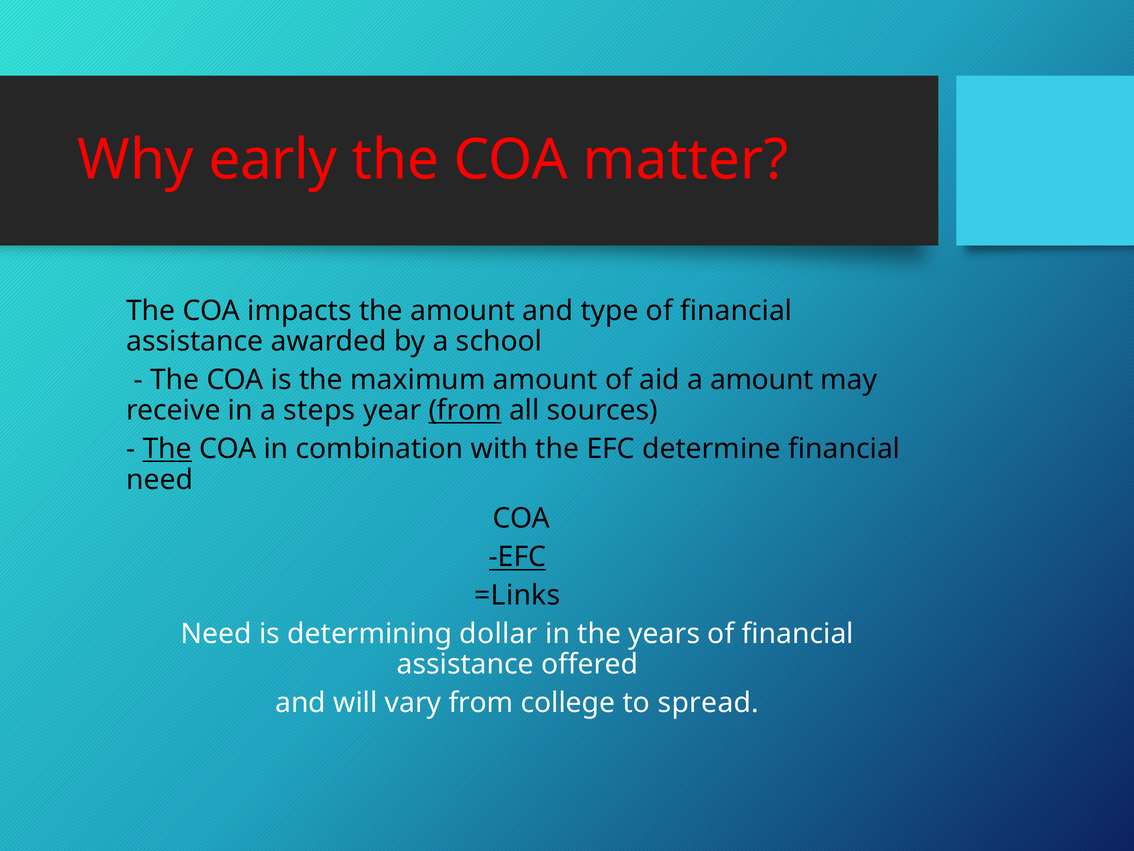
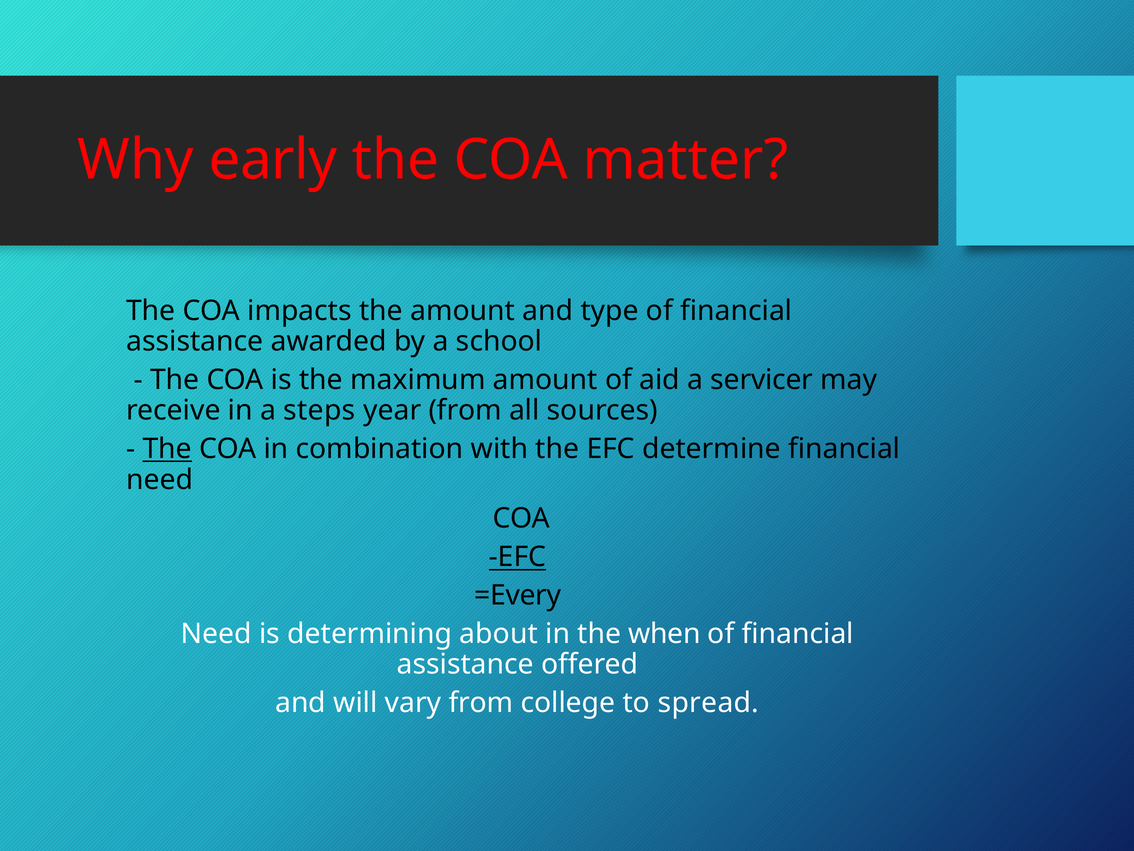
a amount: amount -> servicer
from at (465, 410) underline: present -> none
=Links: =Links -> =Every
dollar: dollar -> about
years: years -> when
